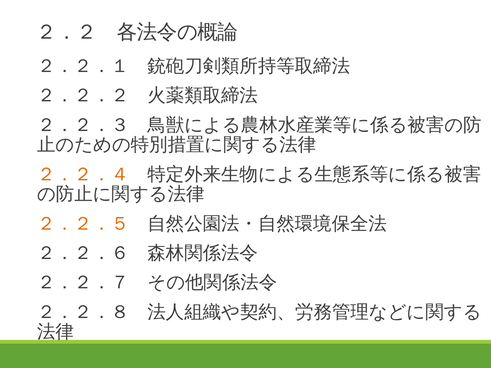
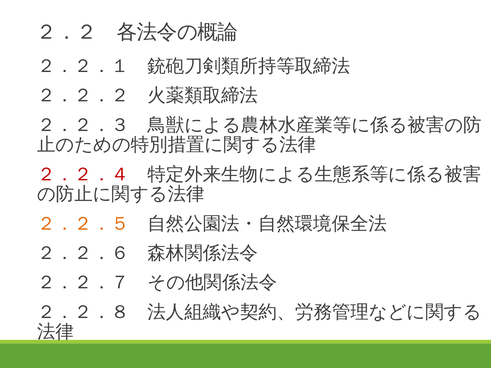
２．２．４ colour: orange -> red
